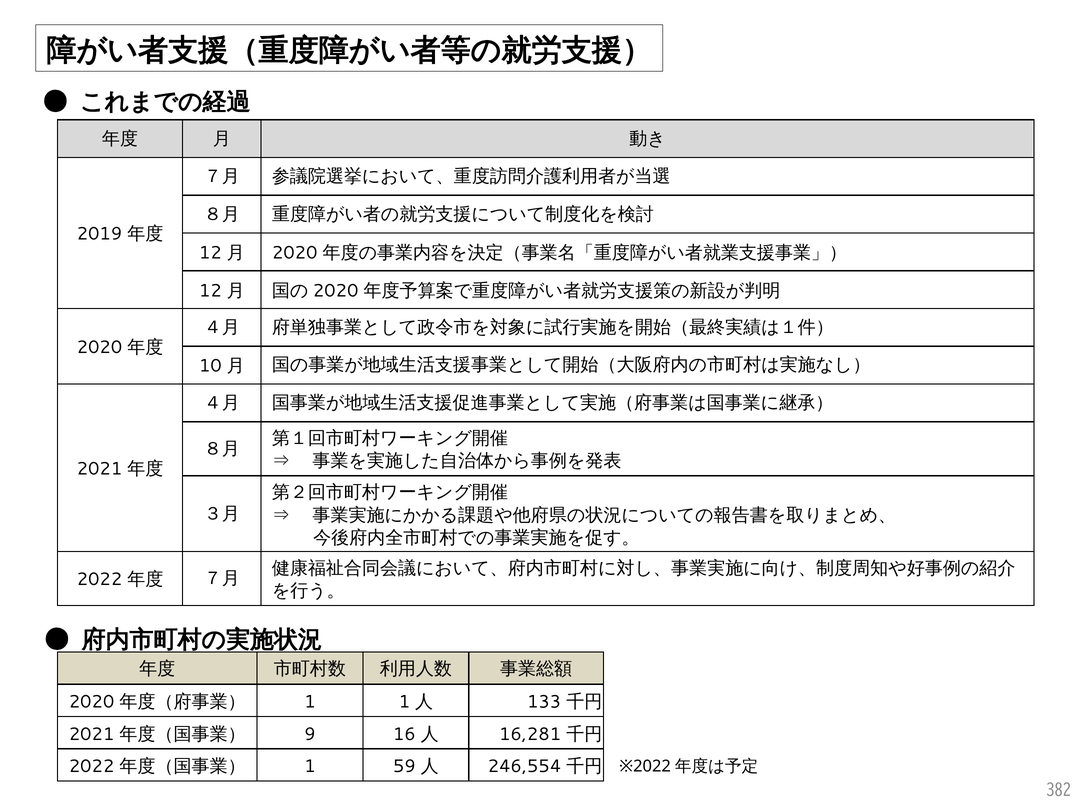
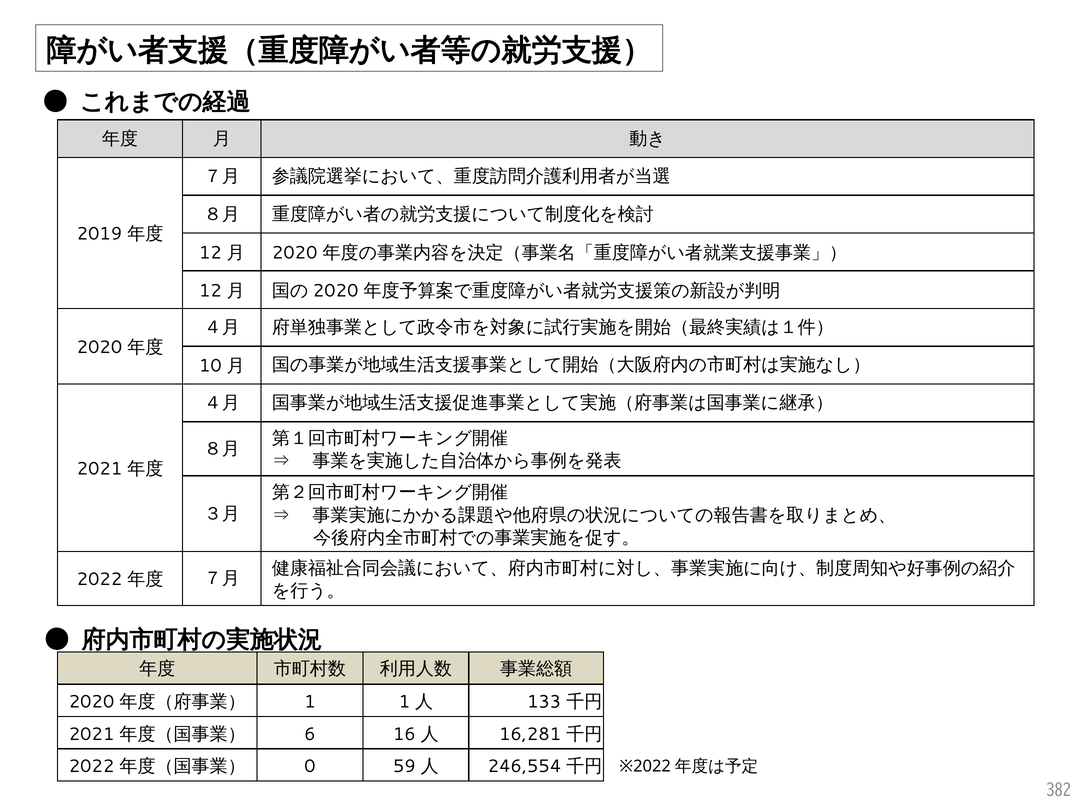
9: 9 -> 6
1 at (310, 767): 1 -> 0
